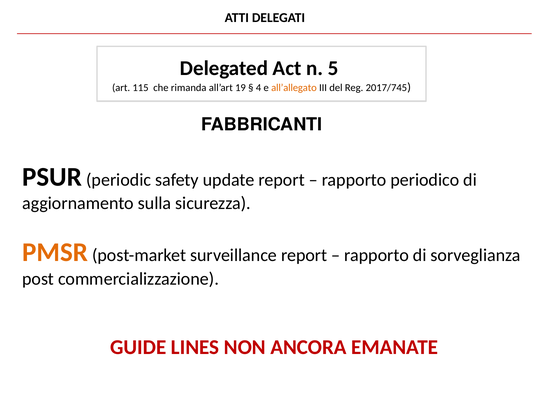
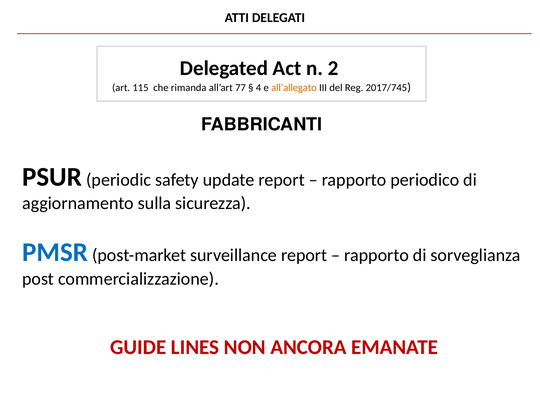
5: 5 -> 2
19: 19 -> 77
PMSR colour: orange -> blue
